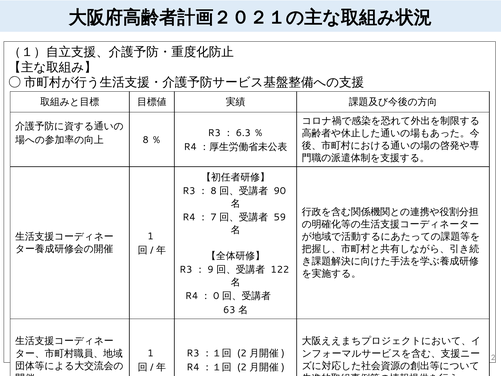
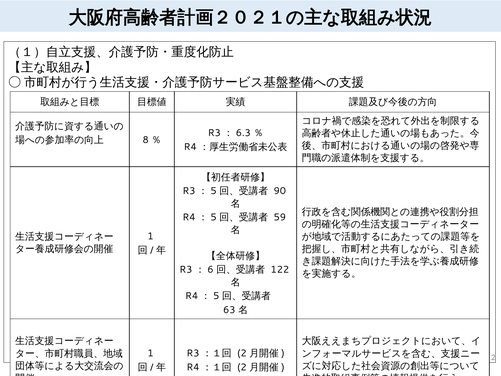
8 at (214, 191): 8 -> 5
7 at (214, 217): 7 -> 5
9: 9 -> 6
0 at (216, 296): 0 -> 5
